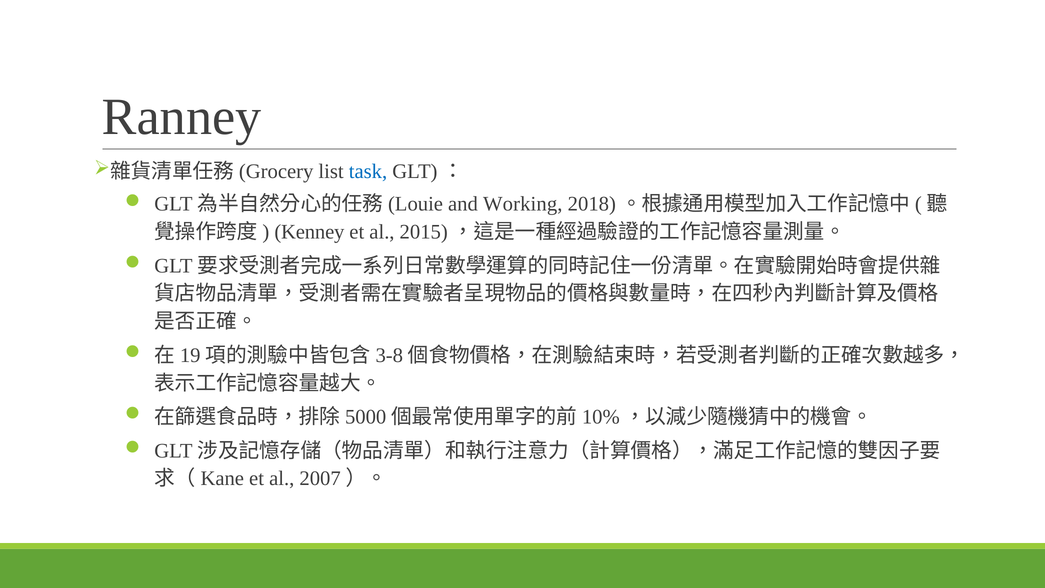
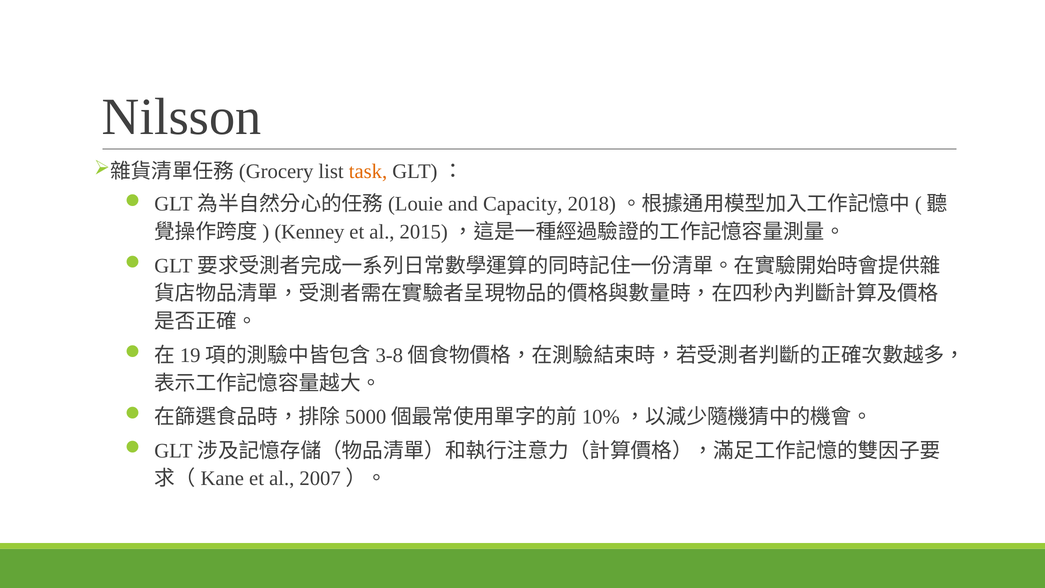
Ranney: Ranney -> Nilsson
task colour: blue -> orange
Working: Working -> Capacity
